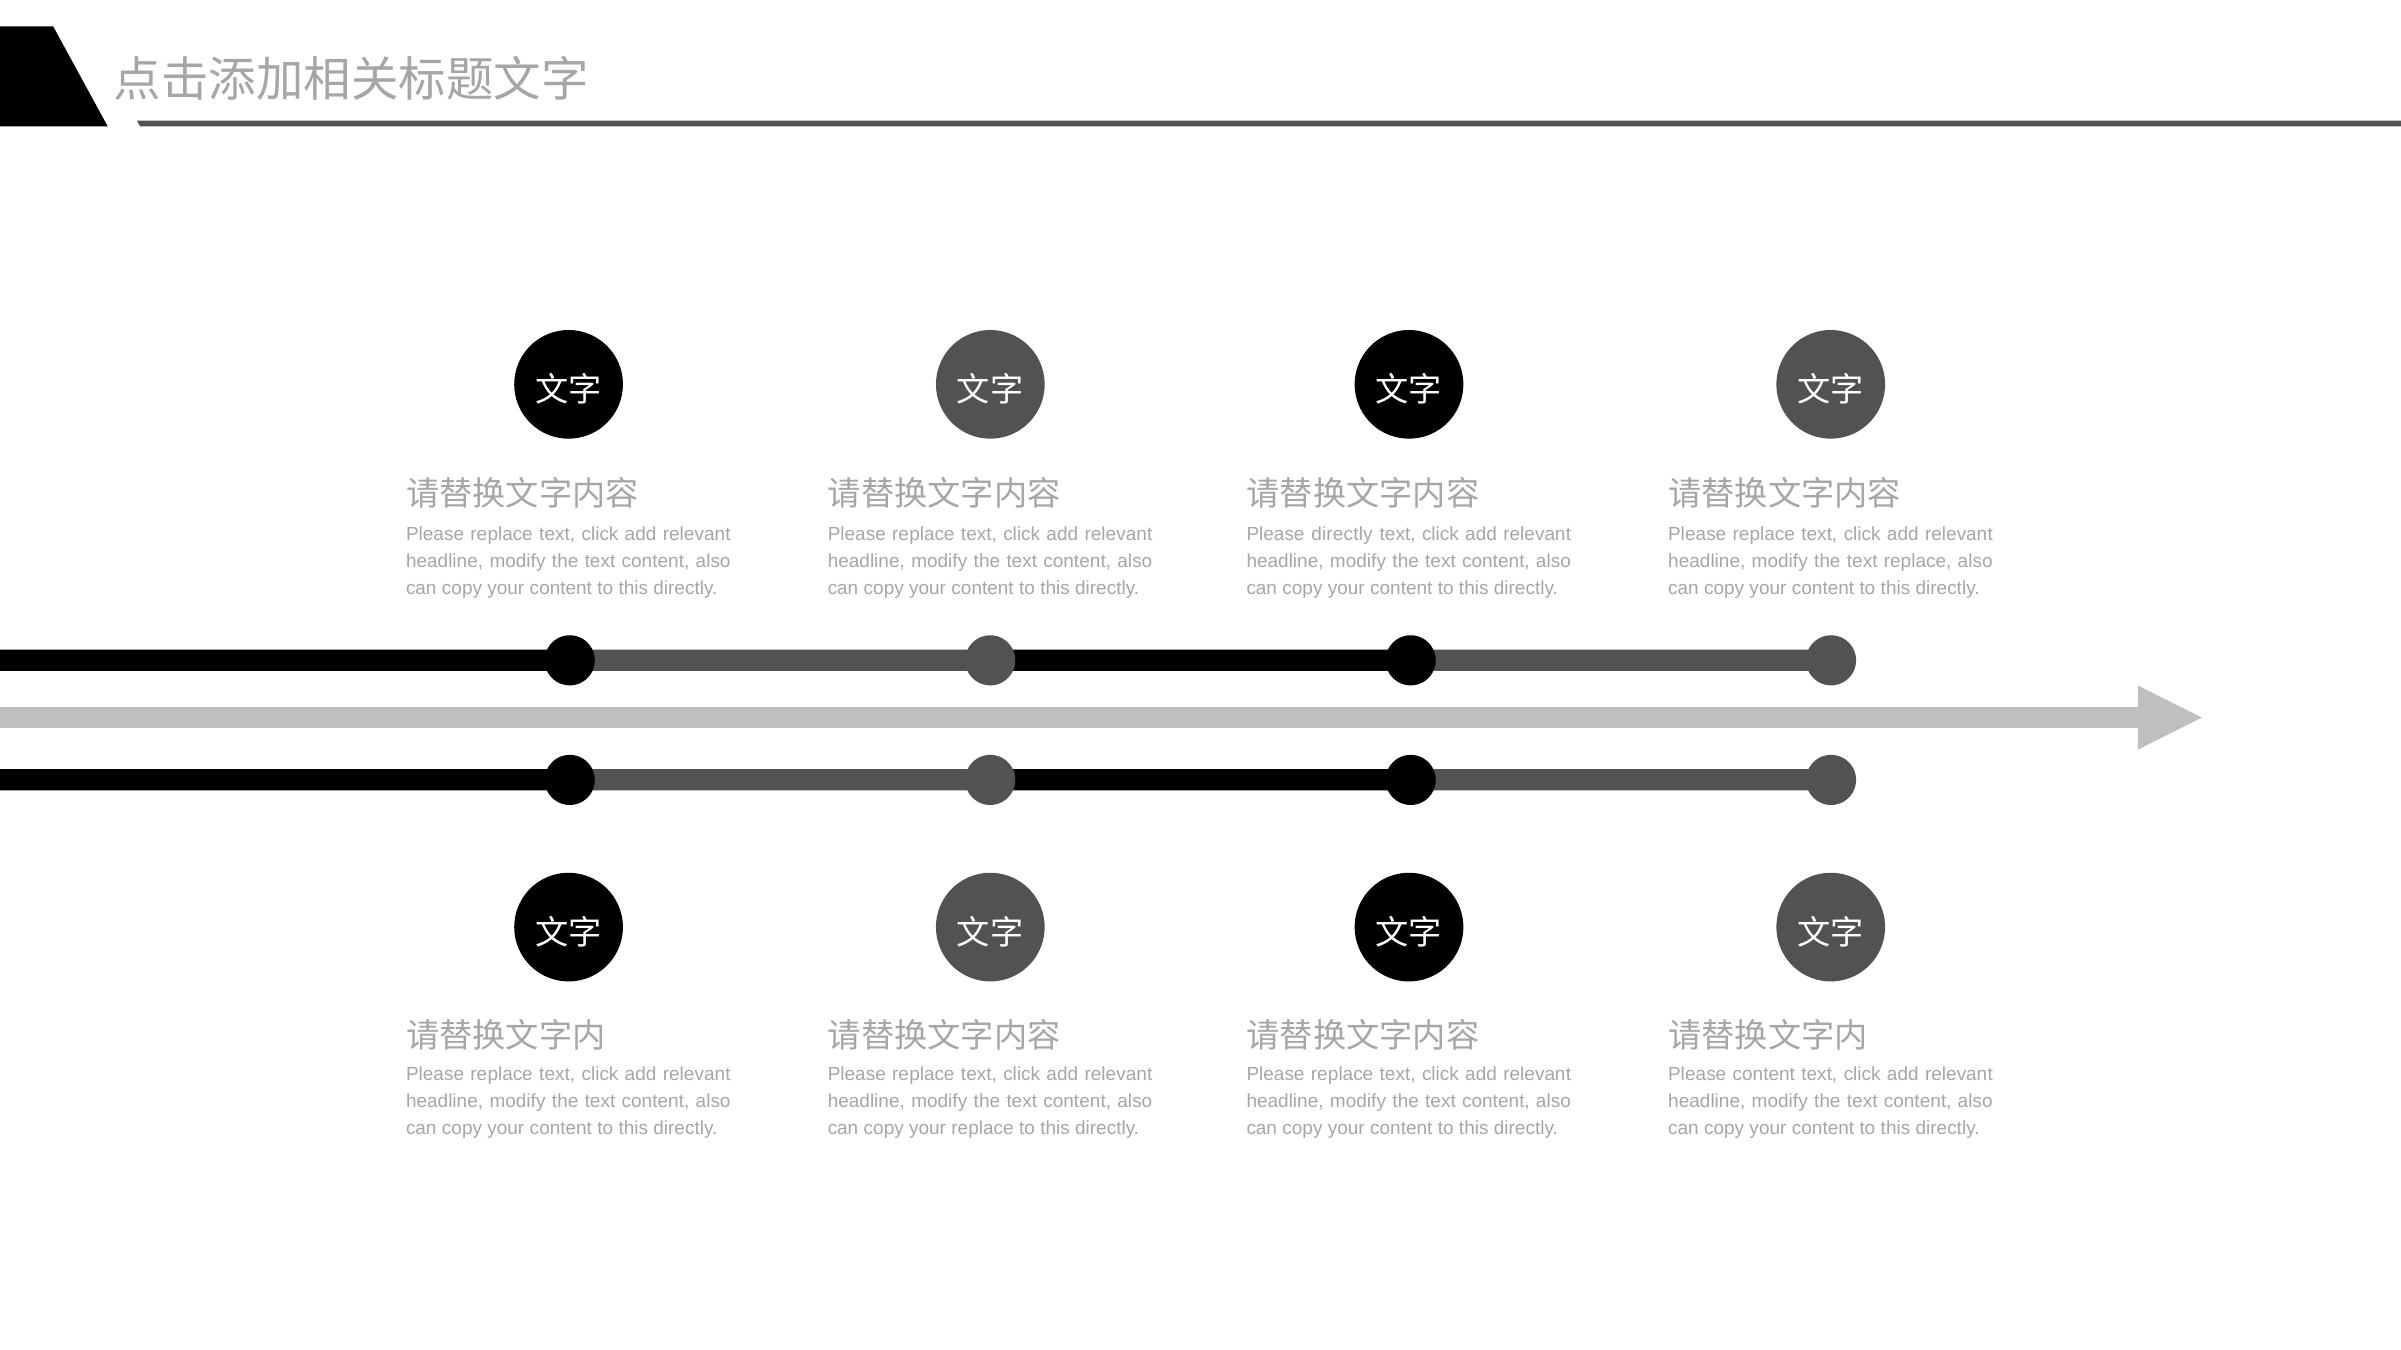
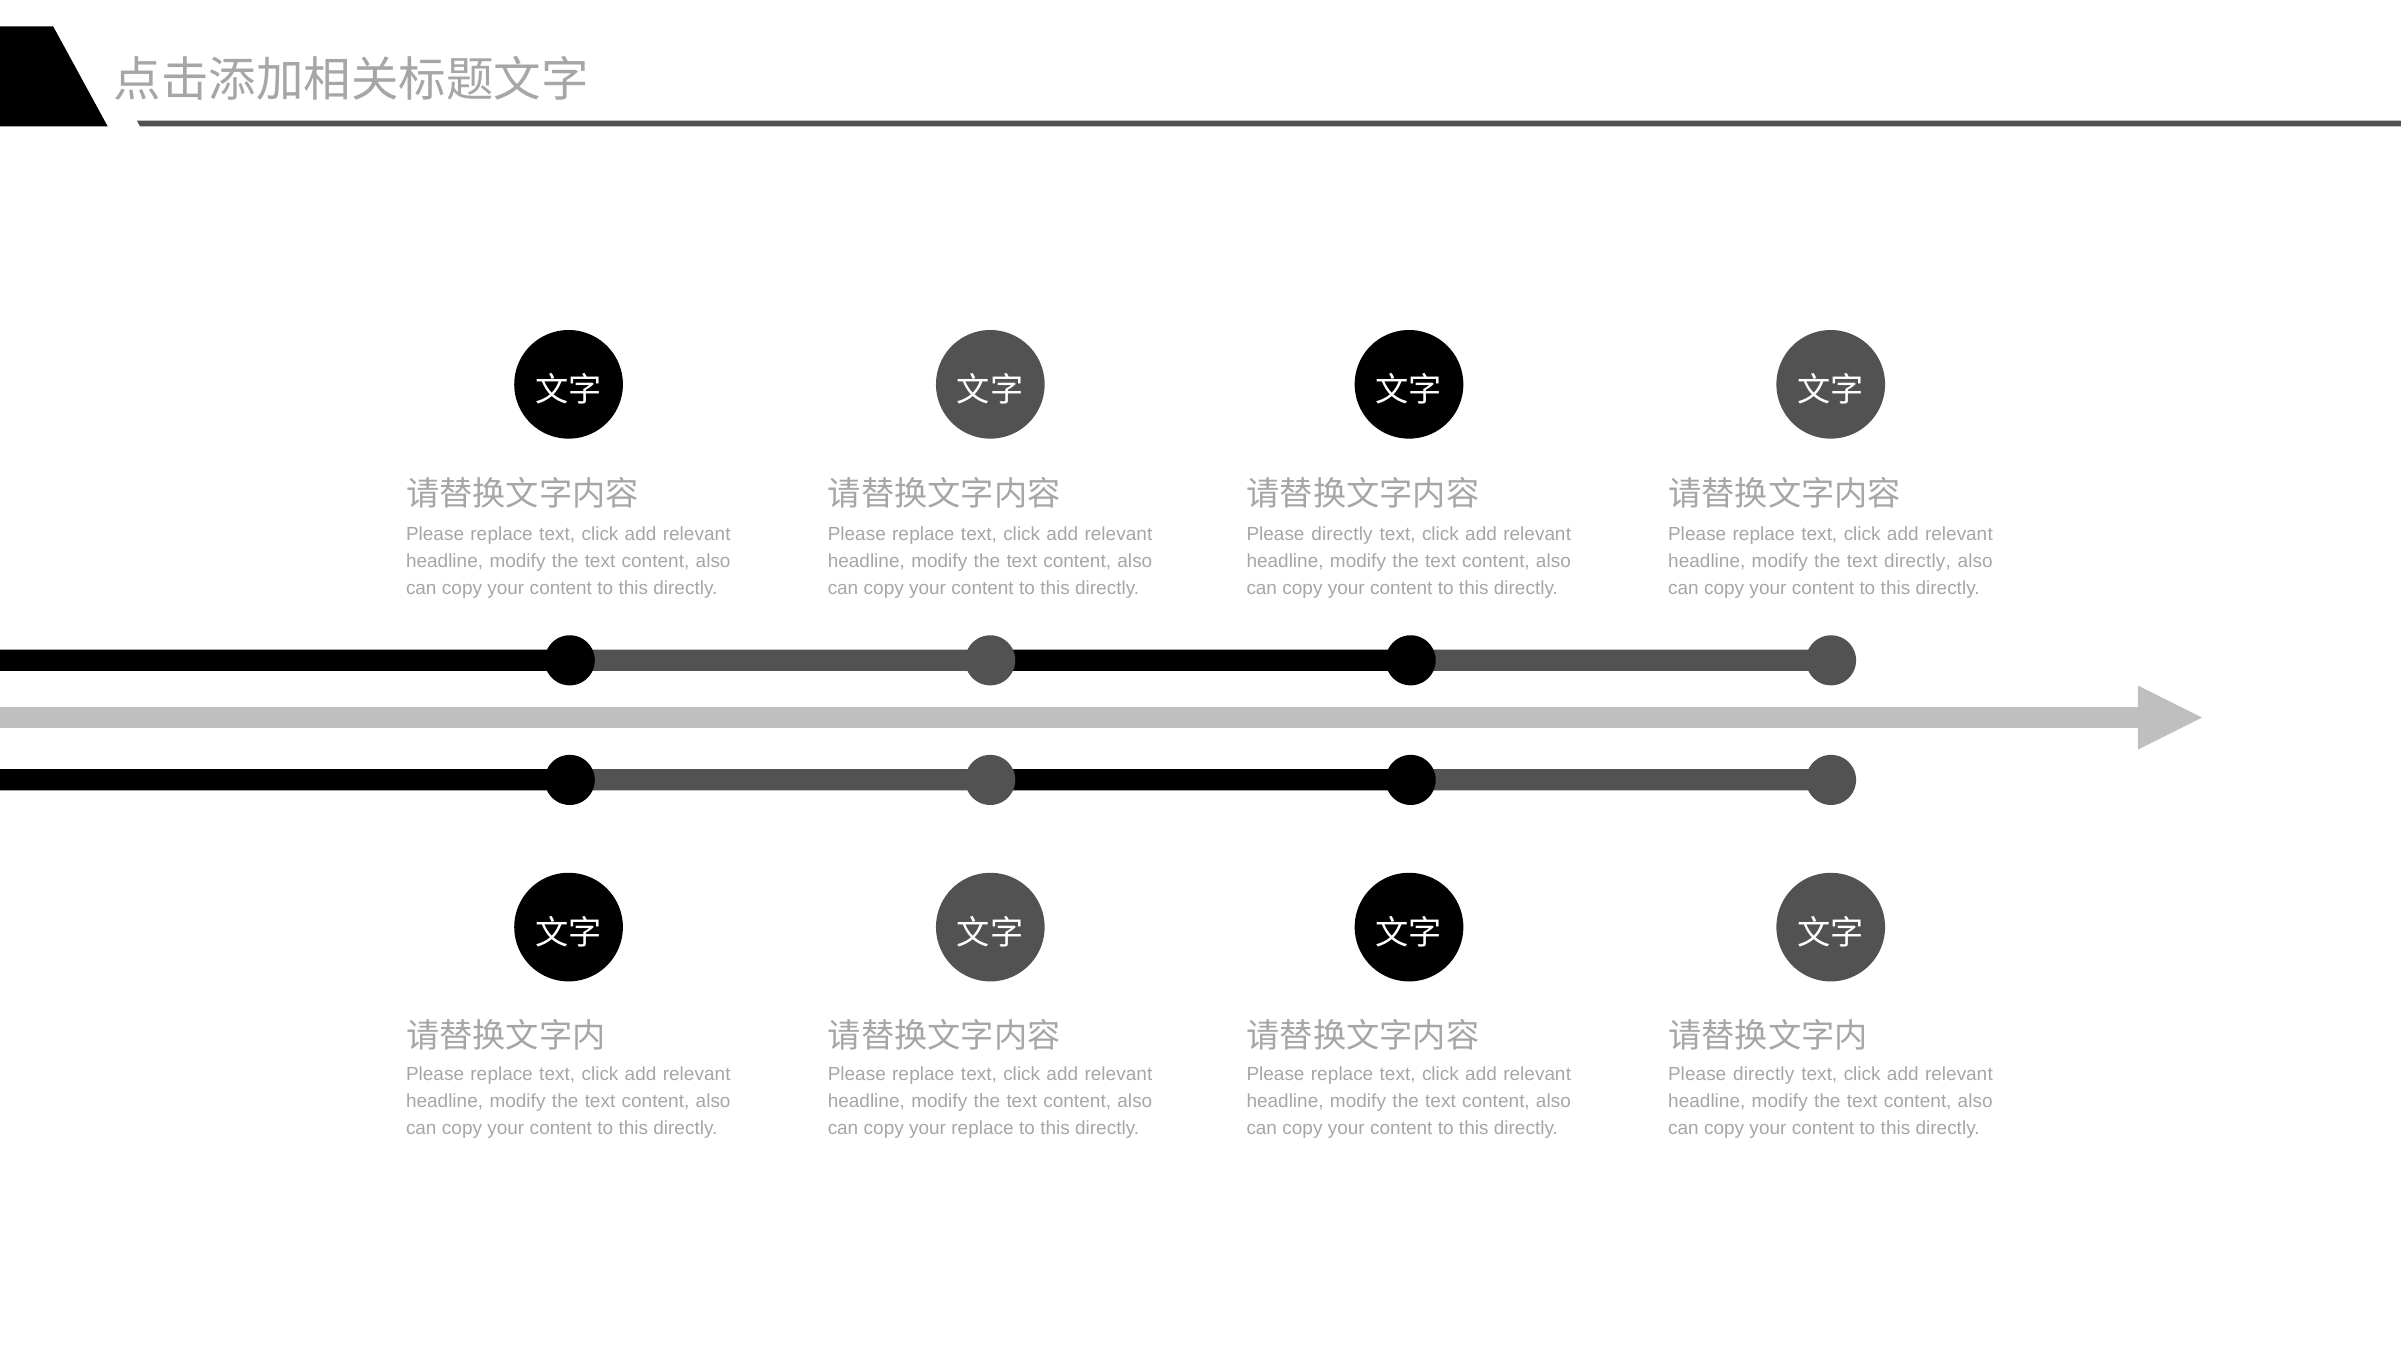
text replace: replace -> directly
content at (1764, 1075): content -> directly
